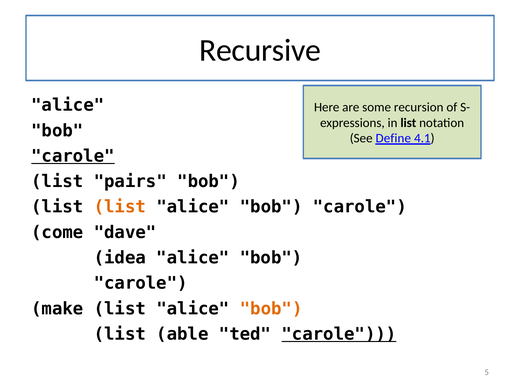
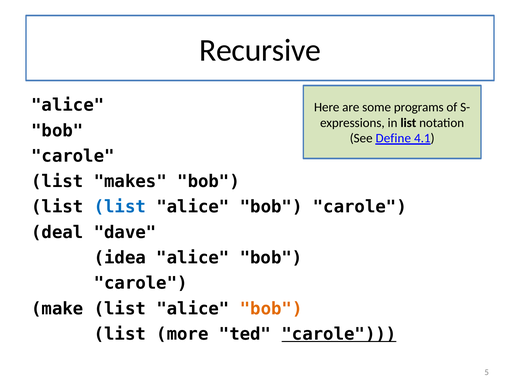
recursion: recursion -> programs
carole at (73, 156) underline: present -> none
pairs: pairs -> makes
list at (120, 207) colour: orange -> blue
come: come -> deal
able: able -> more
